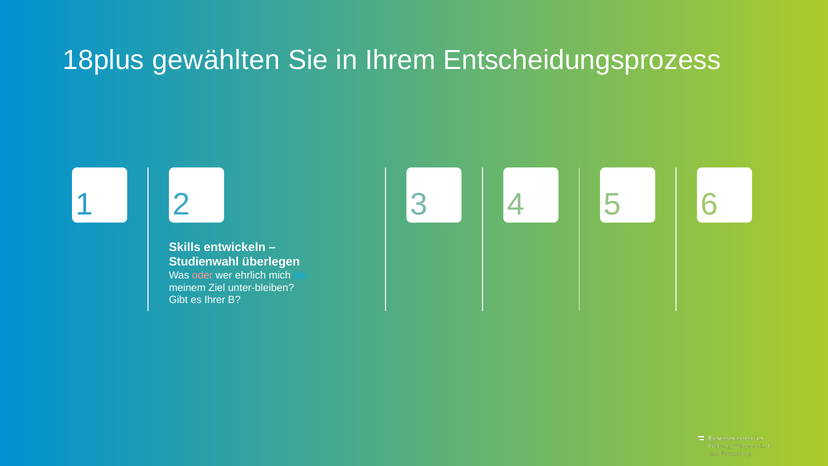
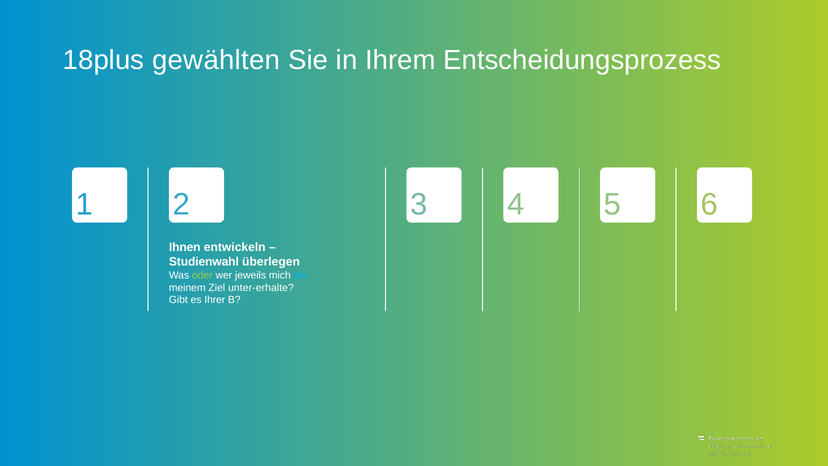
Skills: Skills -> Ihnen
oder colour: pink -> light green
ehrlich: ehrlich -> jeweils
unter-bleiben: unter-bleiben -> unter-erhalte
